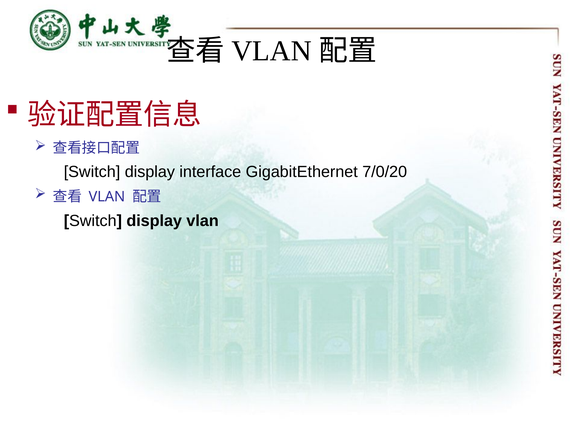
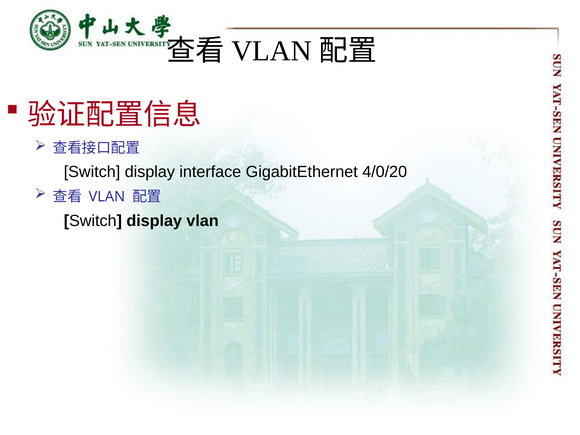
7/0/20: 7/0/20 -> 4/0/20
